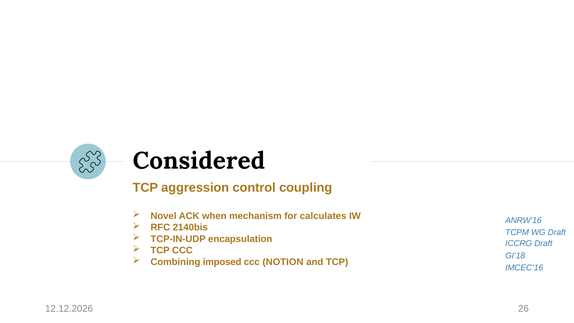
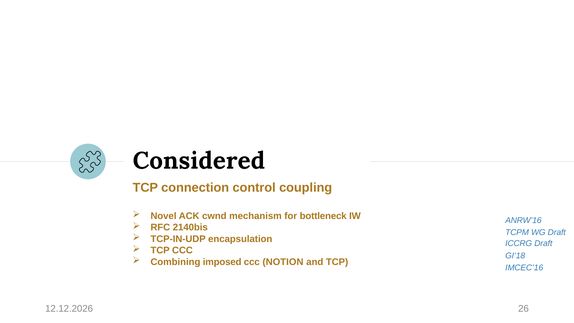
aggression: aggression -> connection
when: when -> cwnd
calculates: calculates -> bottleneck
